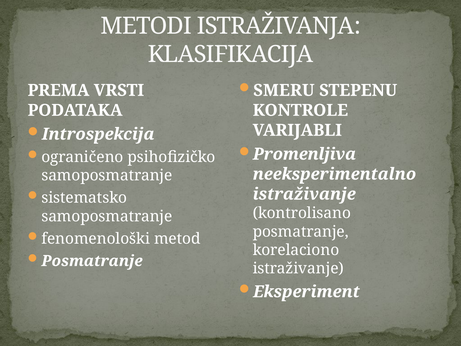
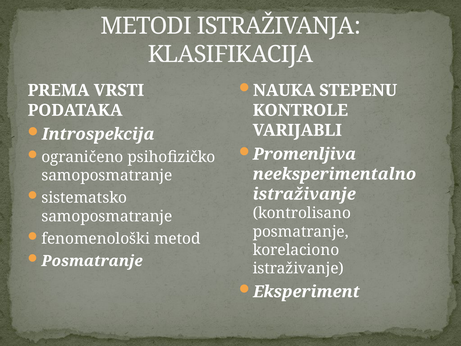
SMERU: SMERU -> NAUKA
